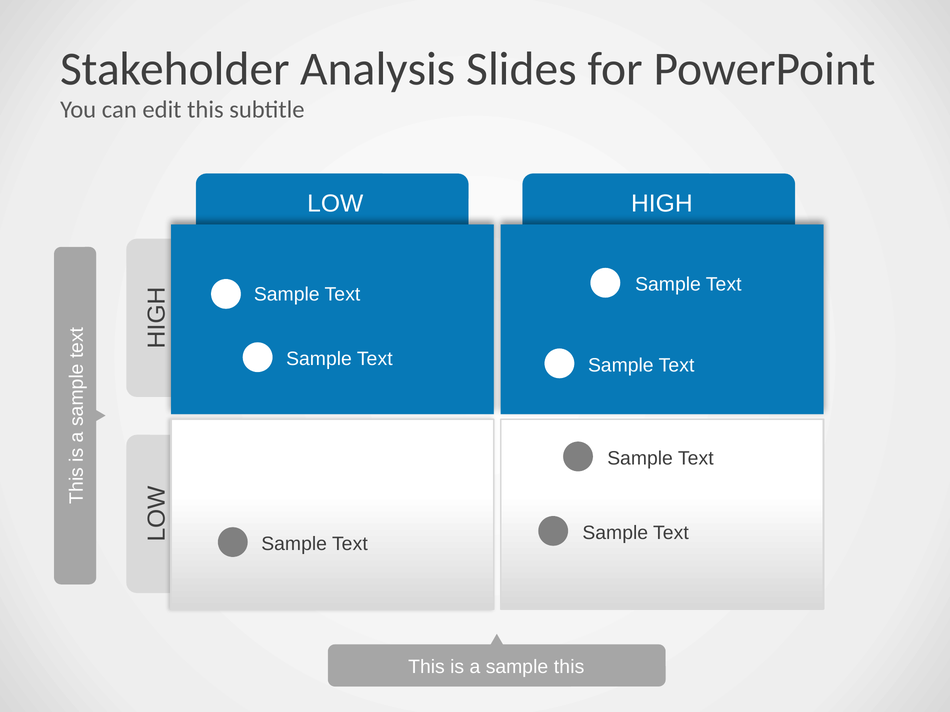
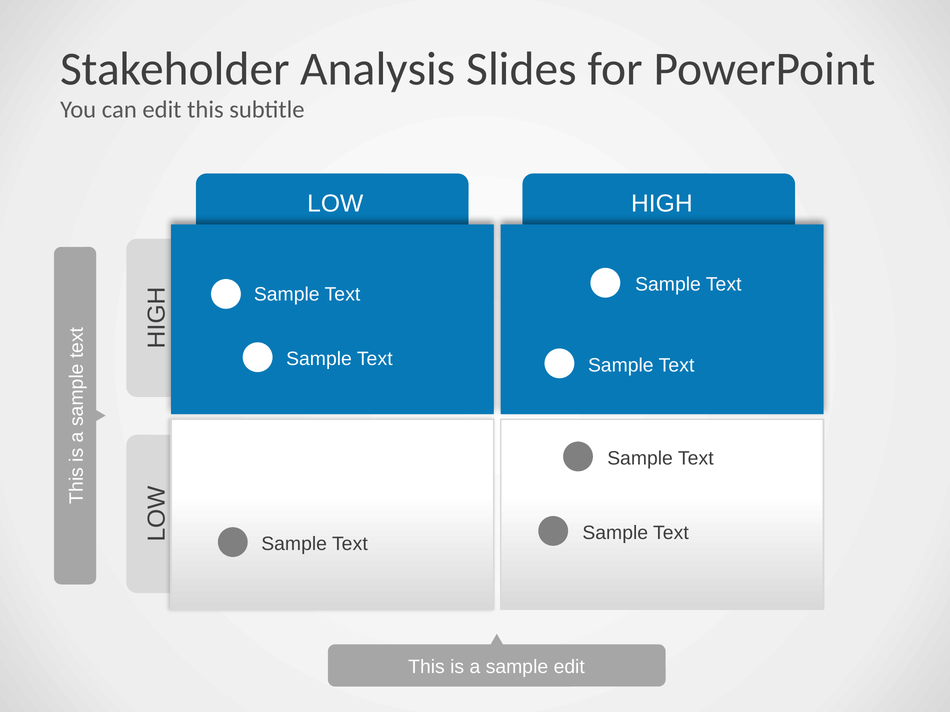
sample this: this -> edit
